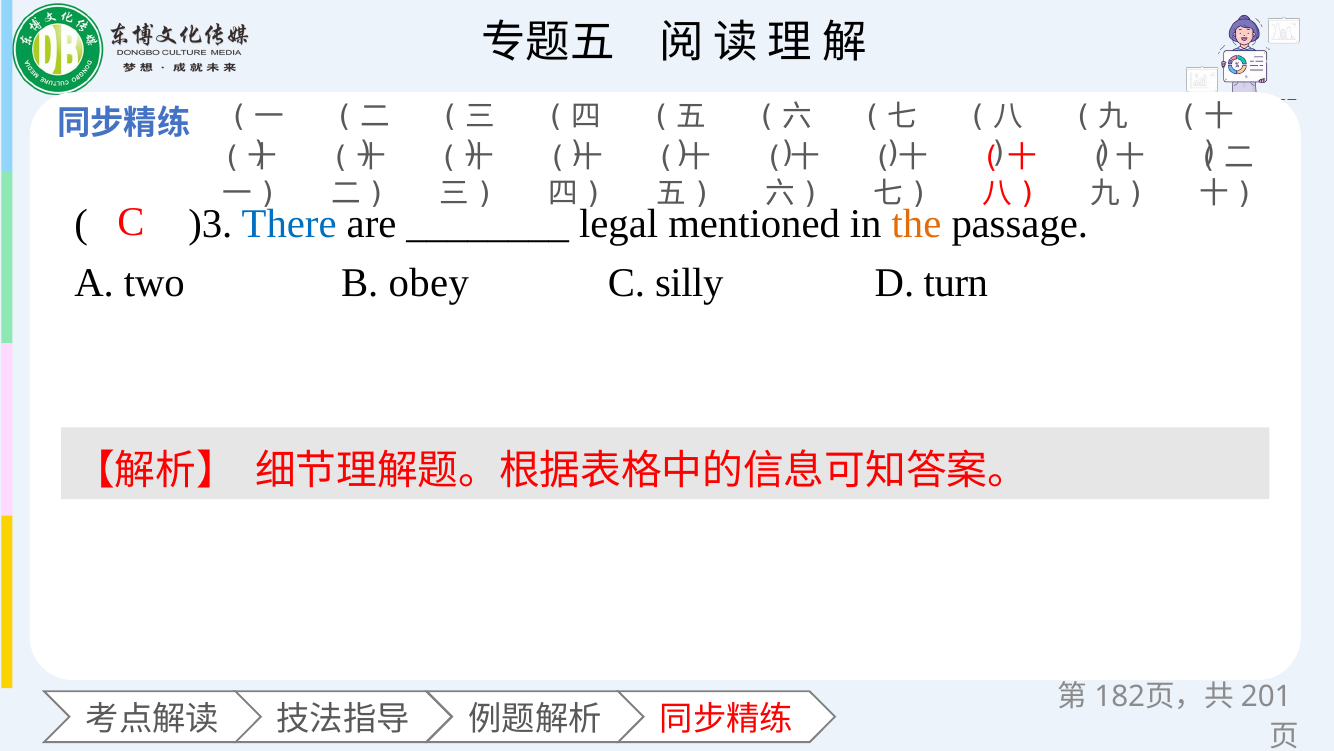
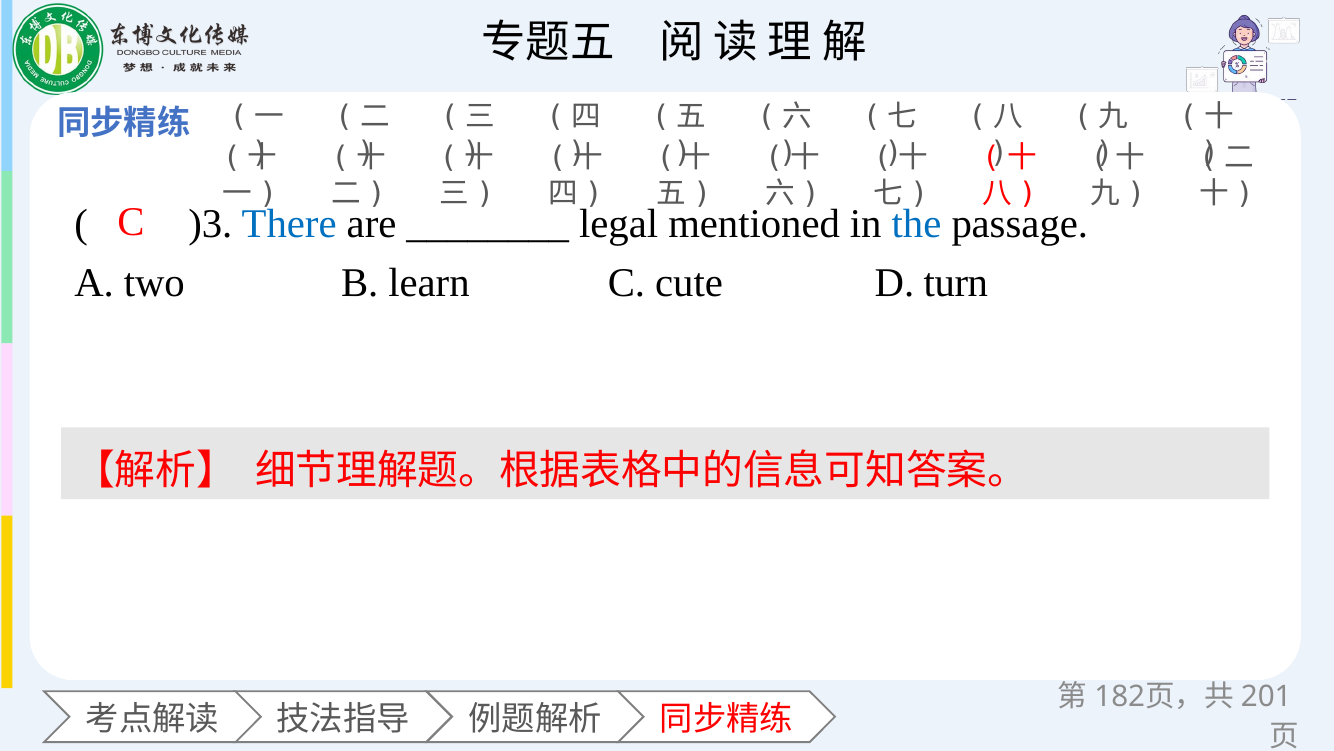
the colour: orange -> blue
obey: obey -> learn
silly: silly -> cute
